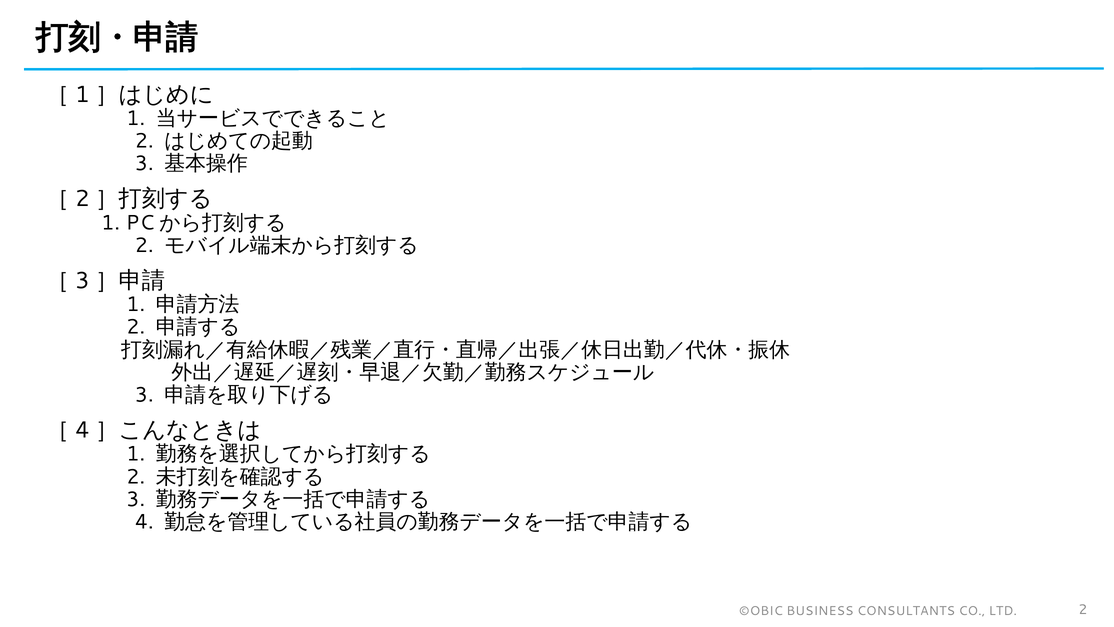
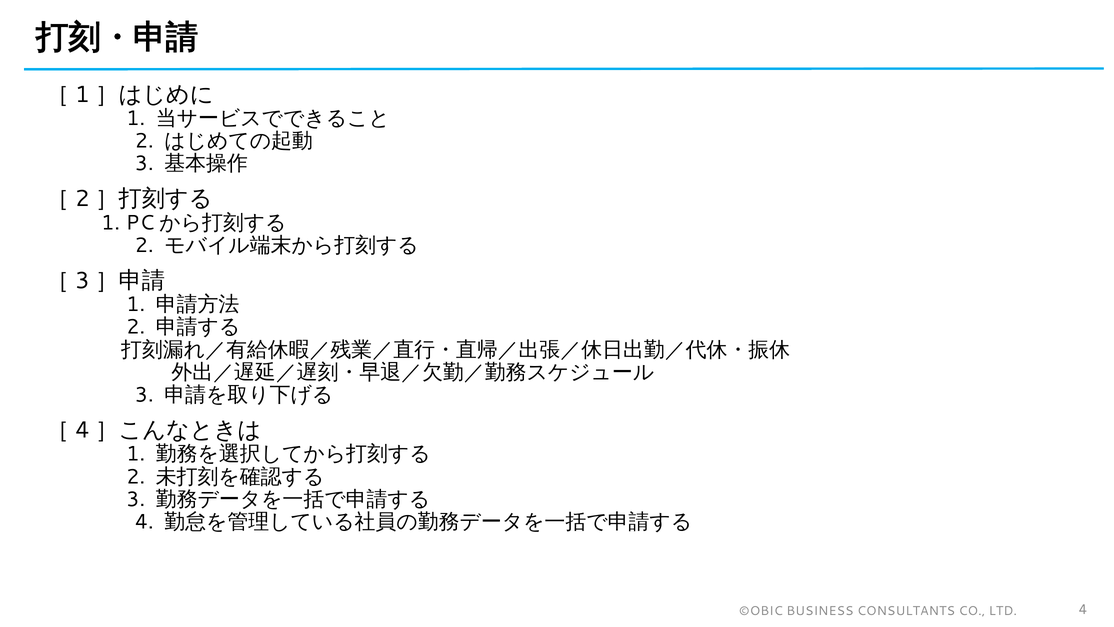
LTD 2: 2 -> 4
